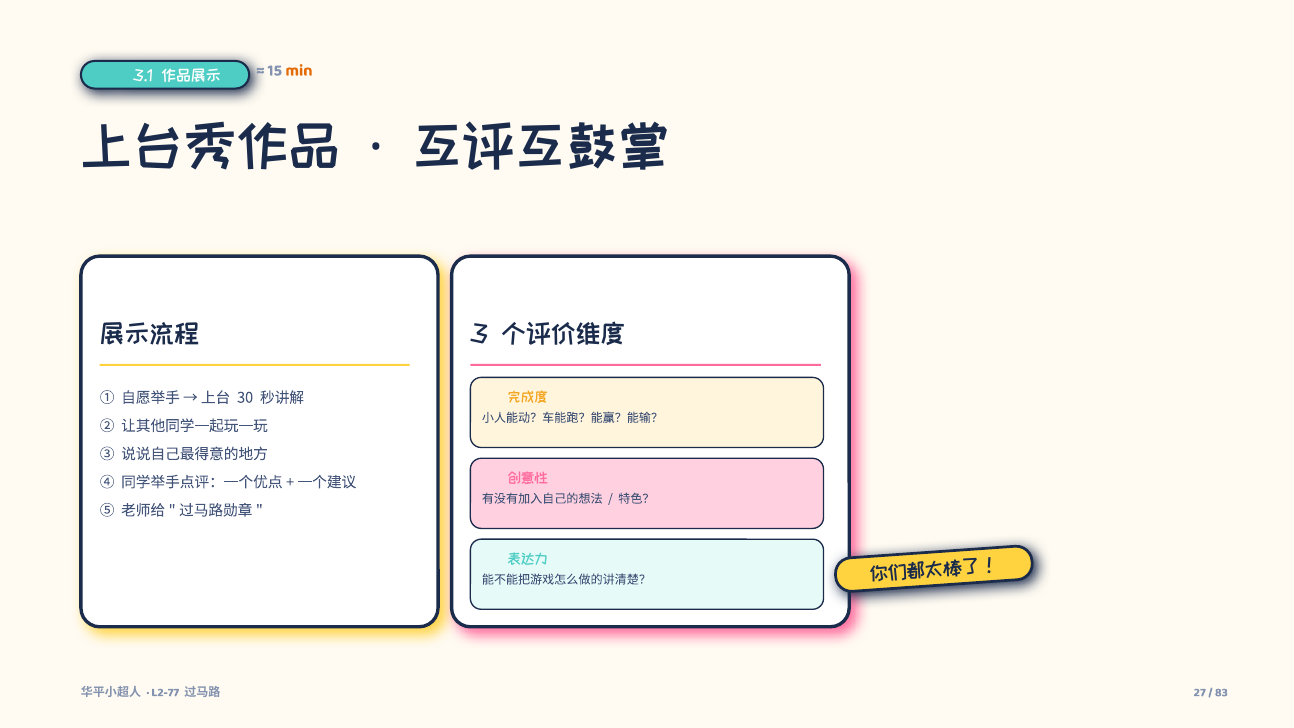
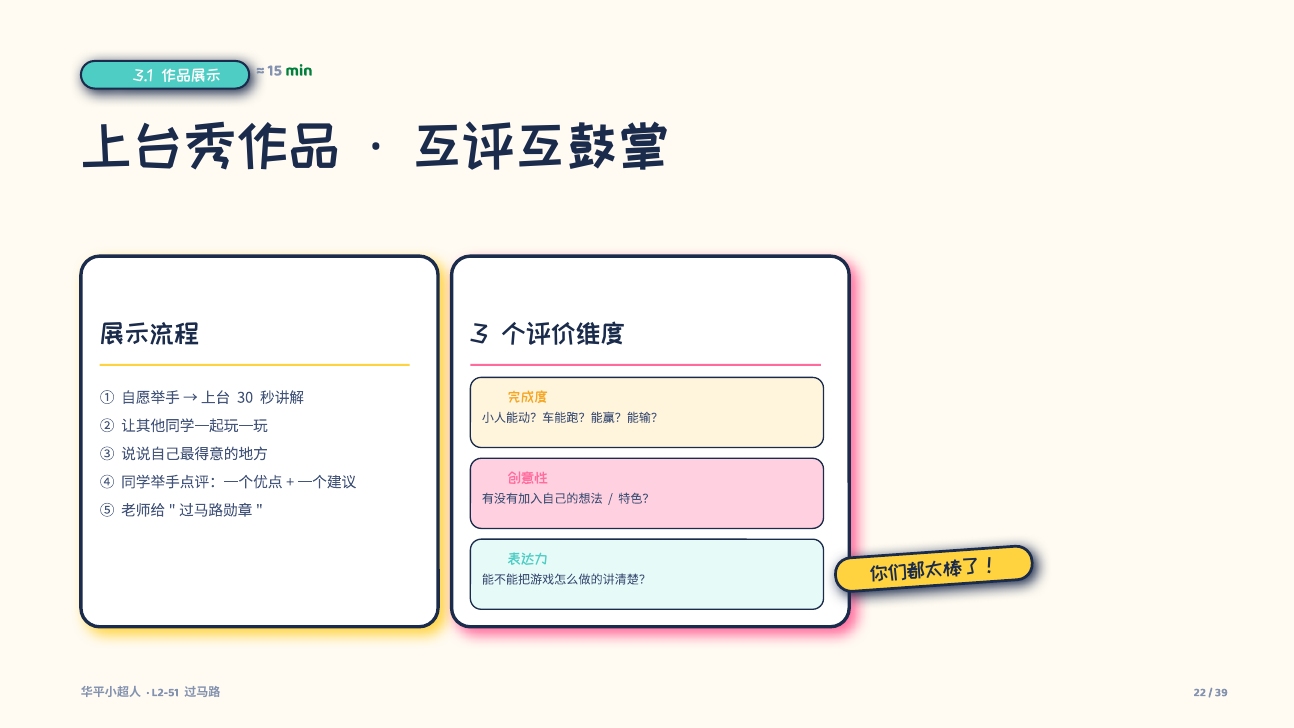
min colour: orange -> green
L2-77: L2-77 -> L2-51
27: 27 -> 22
83: 83 -> 39
